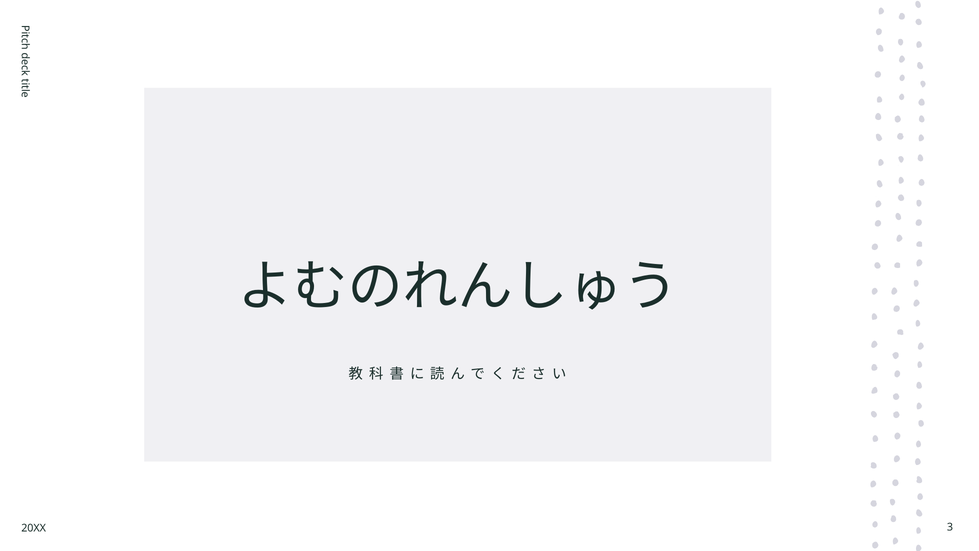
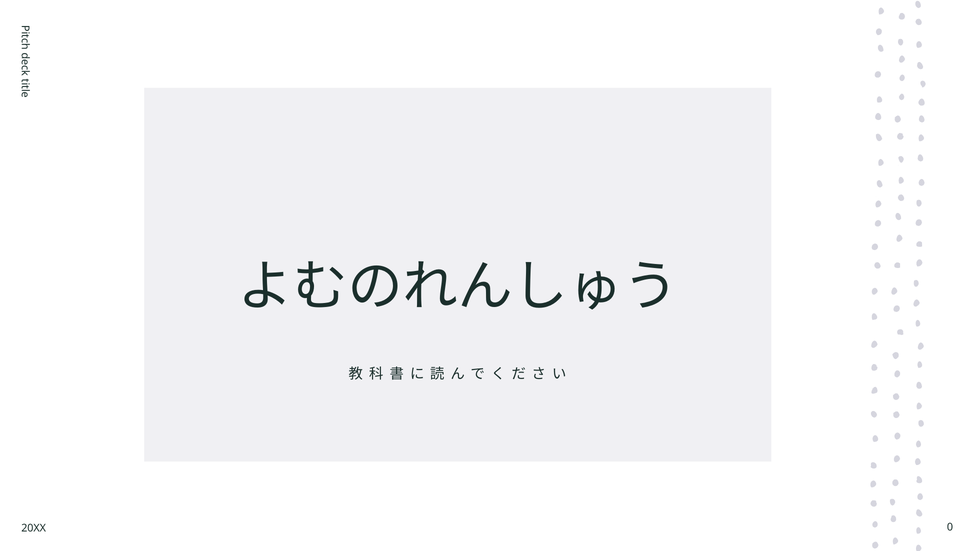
3: 3 -> 0
